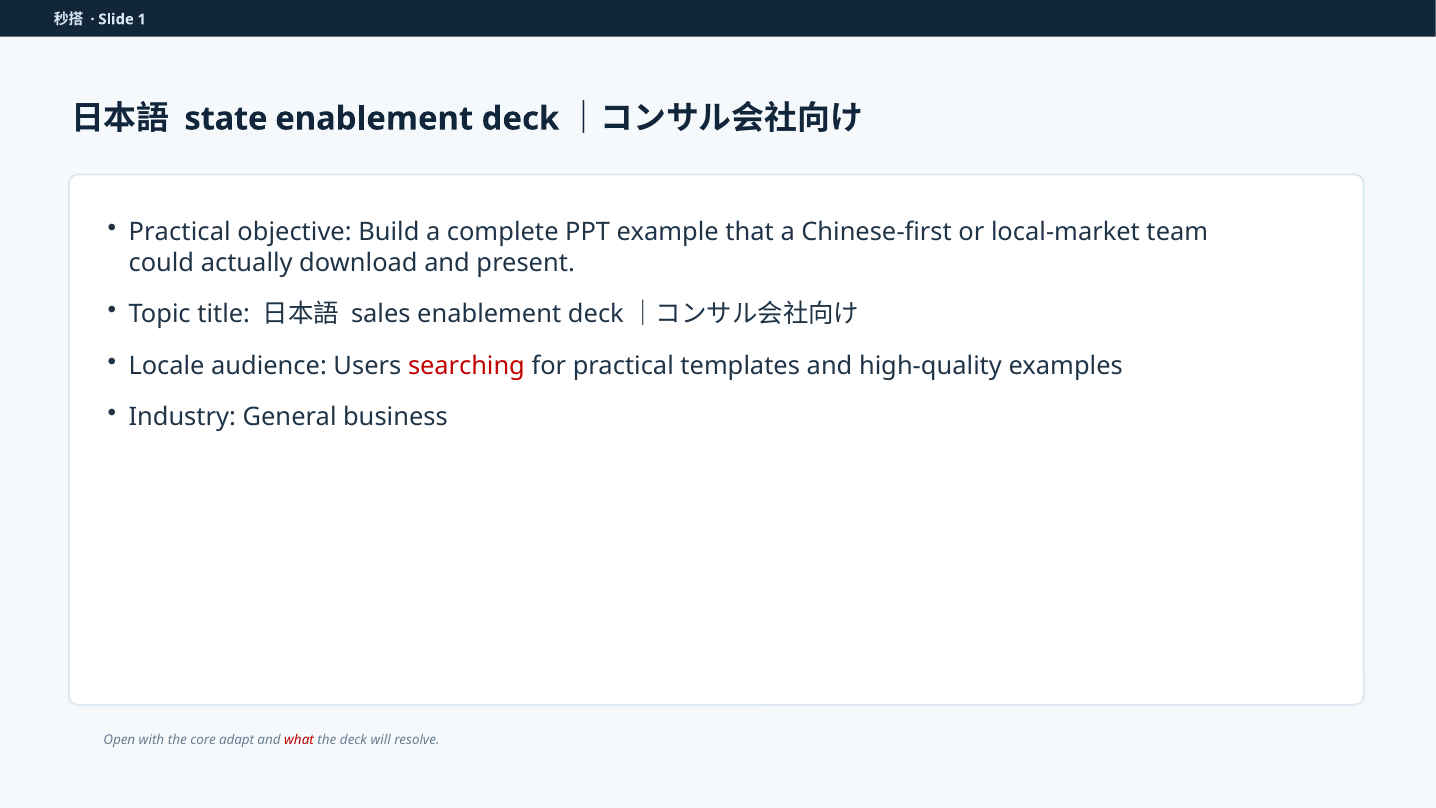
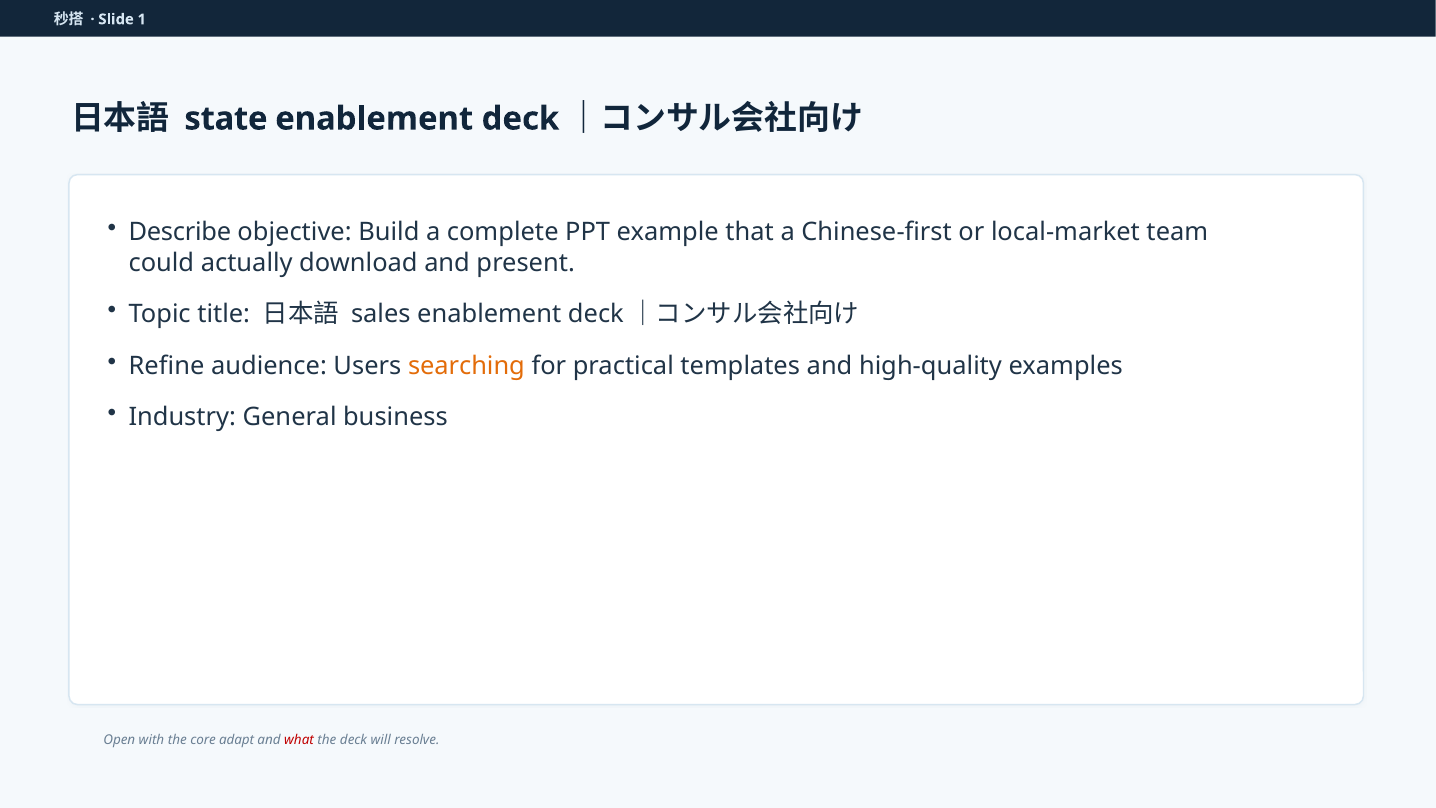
Practical at (180, 232): Practical -> Describe
Locale: Locale -> Refine
searching colour: red -> orange
